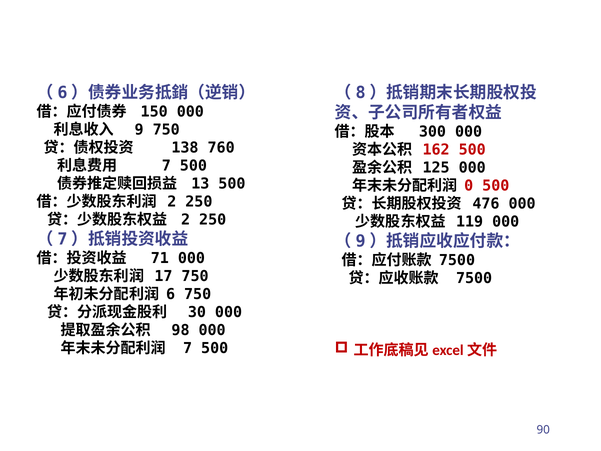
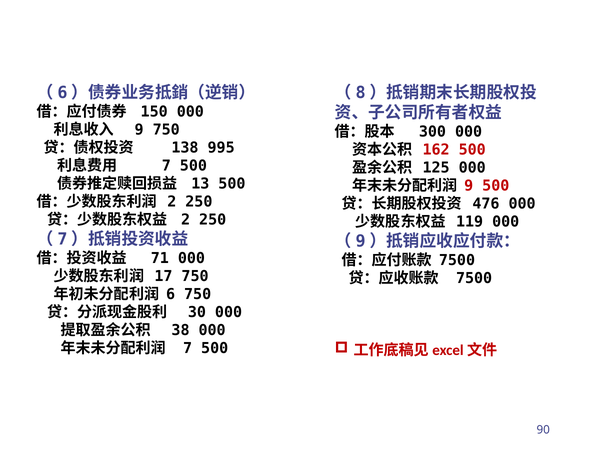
760: 760 -> 995
0 at (469, 186): 0 -> 9
98: 98 -> 38
